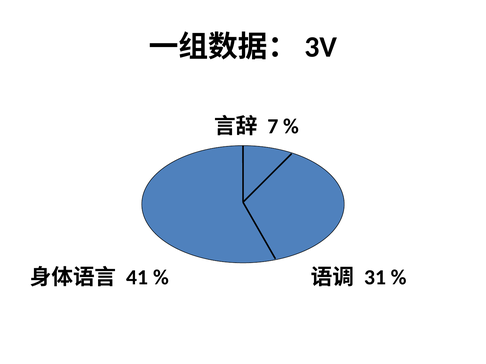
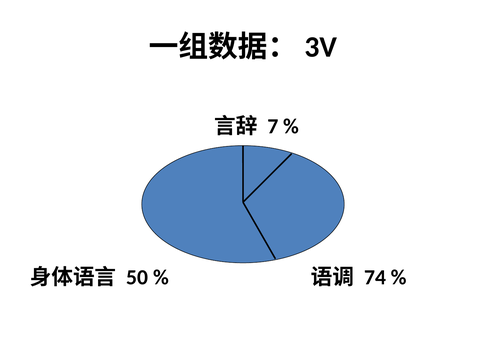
41: 41 -> 50
31: 31 -> 74
